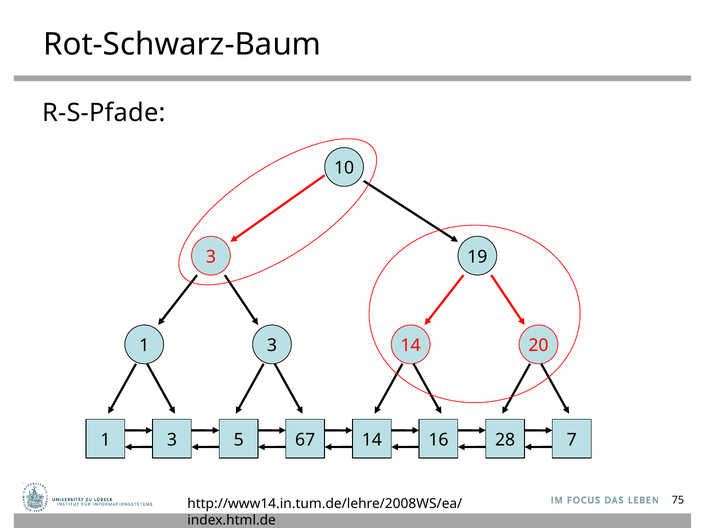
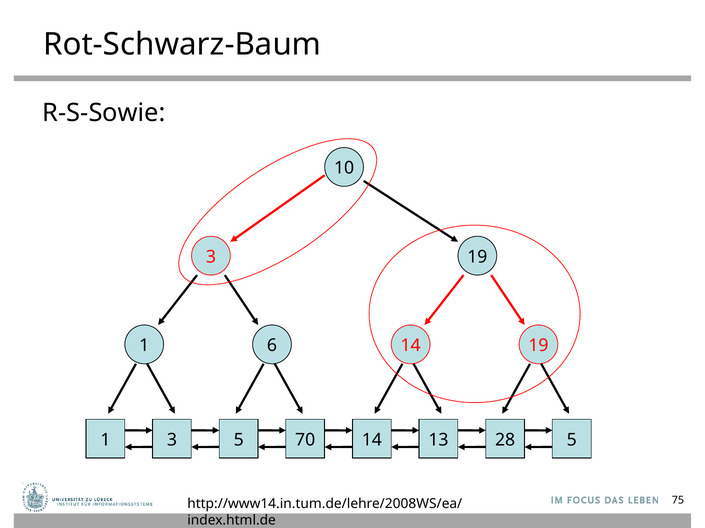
R-S-Pfade: R-S-Pfade -> R-S-Sowie
3 at (272, 346): 3 -> 6
14 20: 20 -> 19
67: 67 -> 70
16: 16 -> 13
28 7: 7 -> 5
